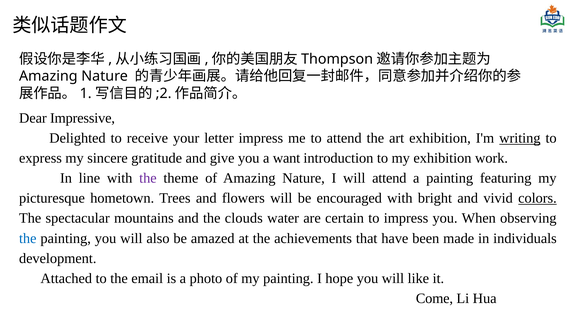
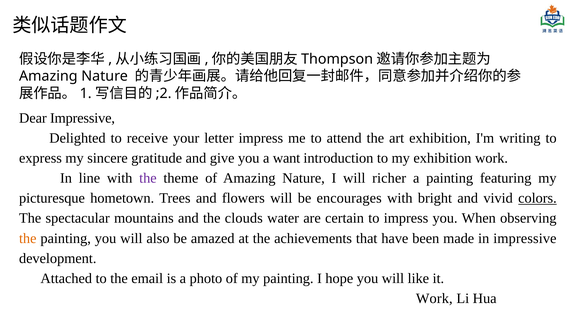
writing underline: present -> none
will attend: attend -> richer
encouraged: encouraged -> encourages
the at (28, 238) colour: blue -> orange
in individuals: individuals -> impressive
Come at (434, 298): Come -> Work
